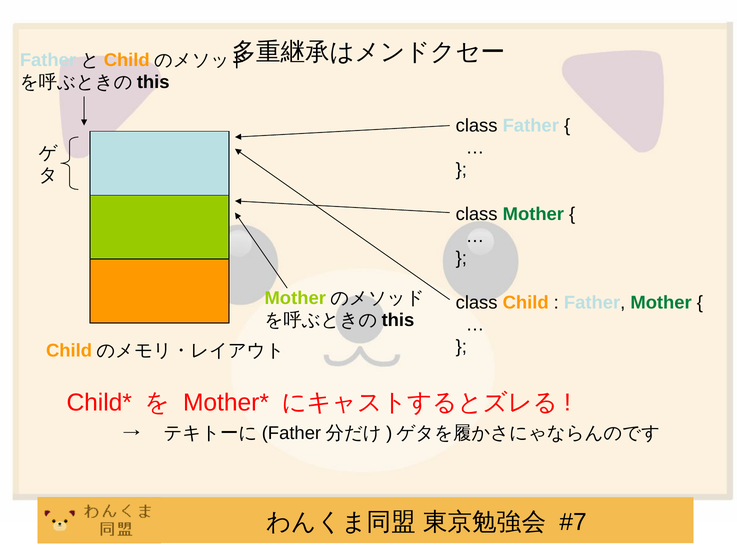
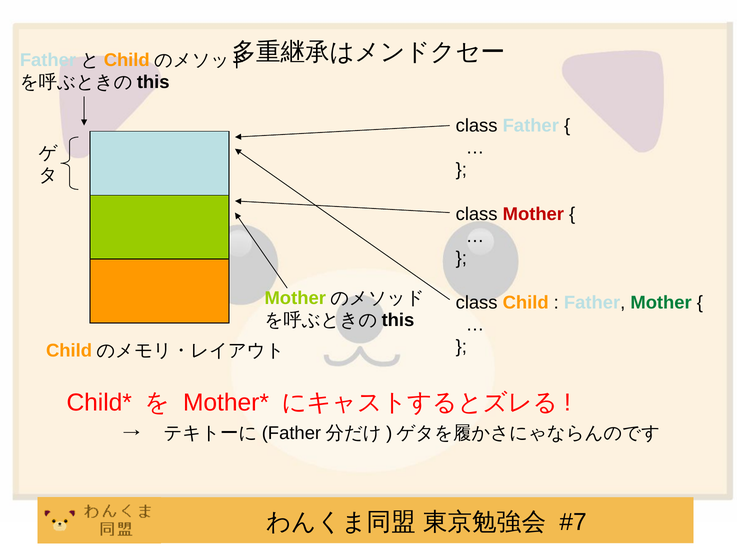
Mother at (533, 214) colour: green -> red
